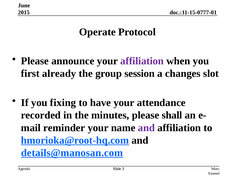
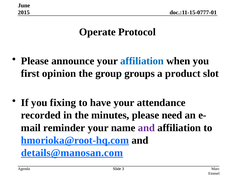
affiliation at (142, 61) colour: purple -> blue
already: already -> opinion
session: session -> groups
changes: changes -> product
shall: shall -> need
